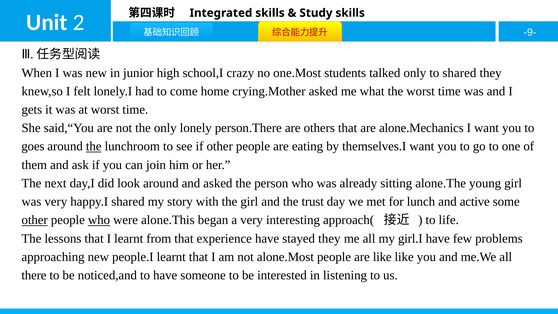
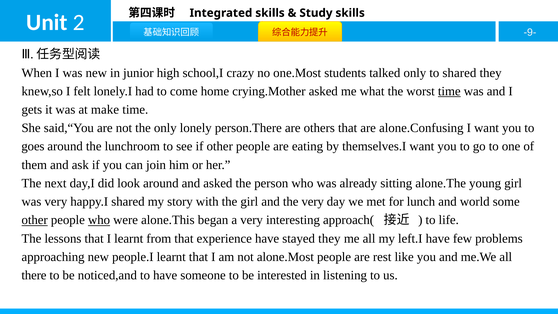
time at (449, 91) underline: none -> present
at worst: worst -> make
alone.Mechanics: alone.Mechanics -> alone.Confusing
the at (94, 146) underline: present -> none
the trust: trust -> very
active: active -> world
girl.I: girl.I -> left.I
are like: like -> rest
